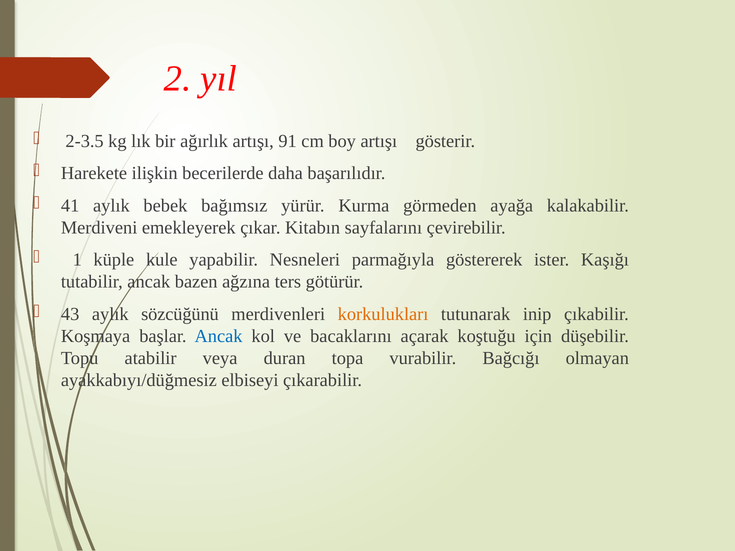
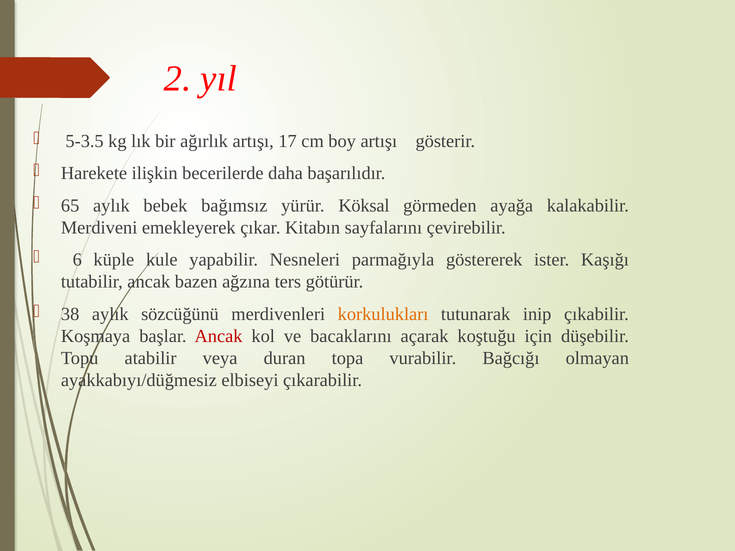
2-3.5: 2-3.5 -> 5-3.5
91: 91 -> 17
41: 41 -> 65
Kurma: Kurma -> Köksal
1: 1 -> 6
43: 43 -> 38
Ancak at (219, 336) colour: blue -> red
